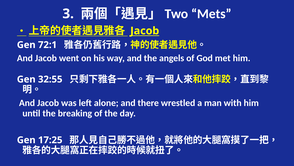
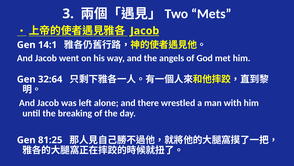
72:1: 72:1 -> 14:1
32:55: 32:55 -> 32:64
17:25: 17:25 -> 81:25
